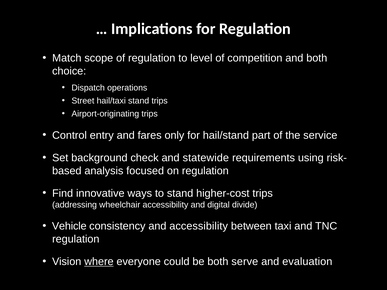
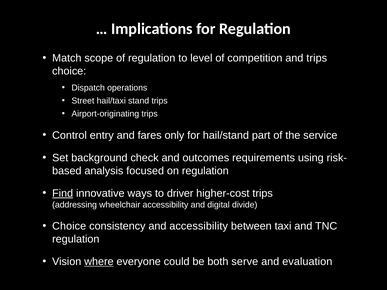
and both: both -> trips
statewide: statewide -> outcomes
Find underline: none -> present
to stand: stand -> driver
Vehicle at (69, 226): Vehicle -> Choice
